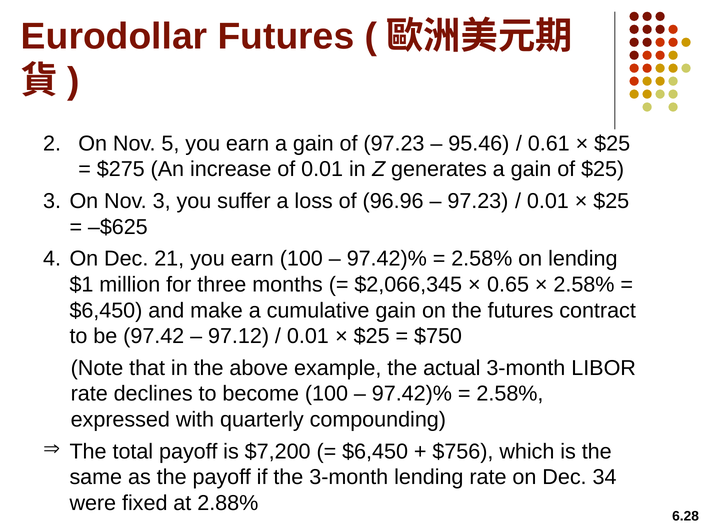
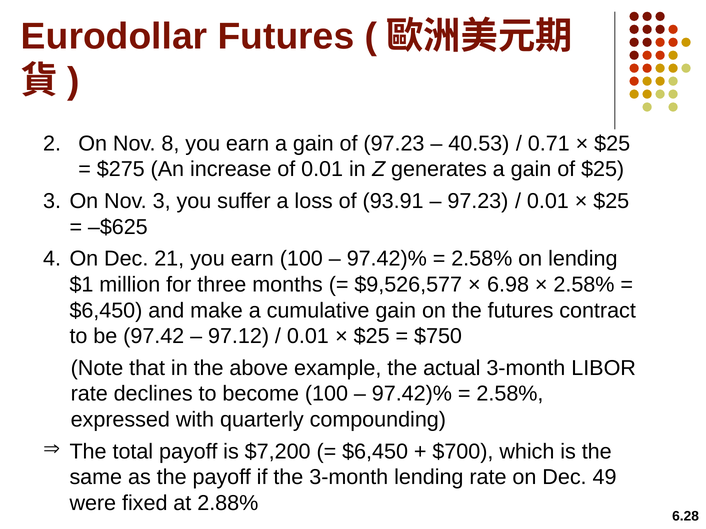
5: 5 -> 8
95.46: 95.46 -> 40.53
0.61: 0.61 -> 0.71
96.96: 96.96 -> 93.91
$2,066,345: $2,066,345 -> $9,526,577
0.65: 0.65 -> 6.98
$756: $756 -> $700
34: 34 -> 49
